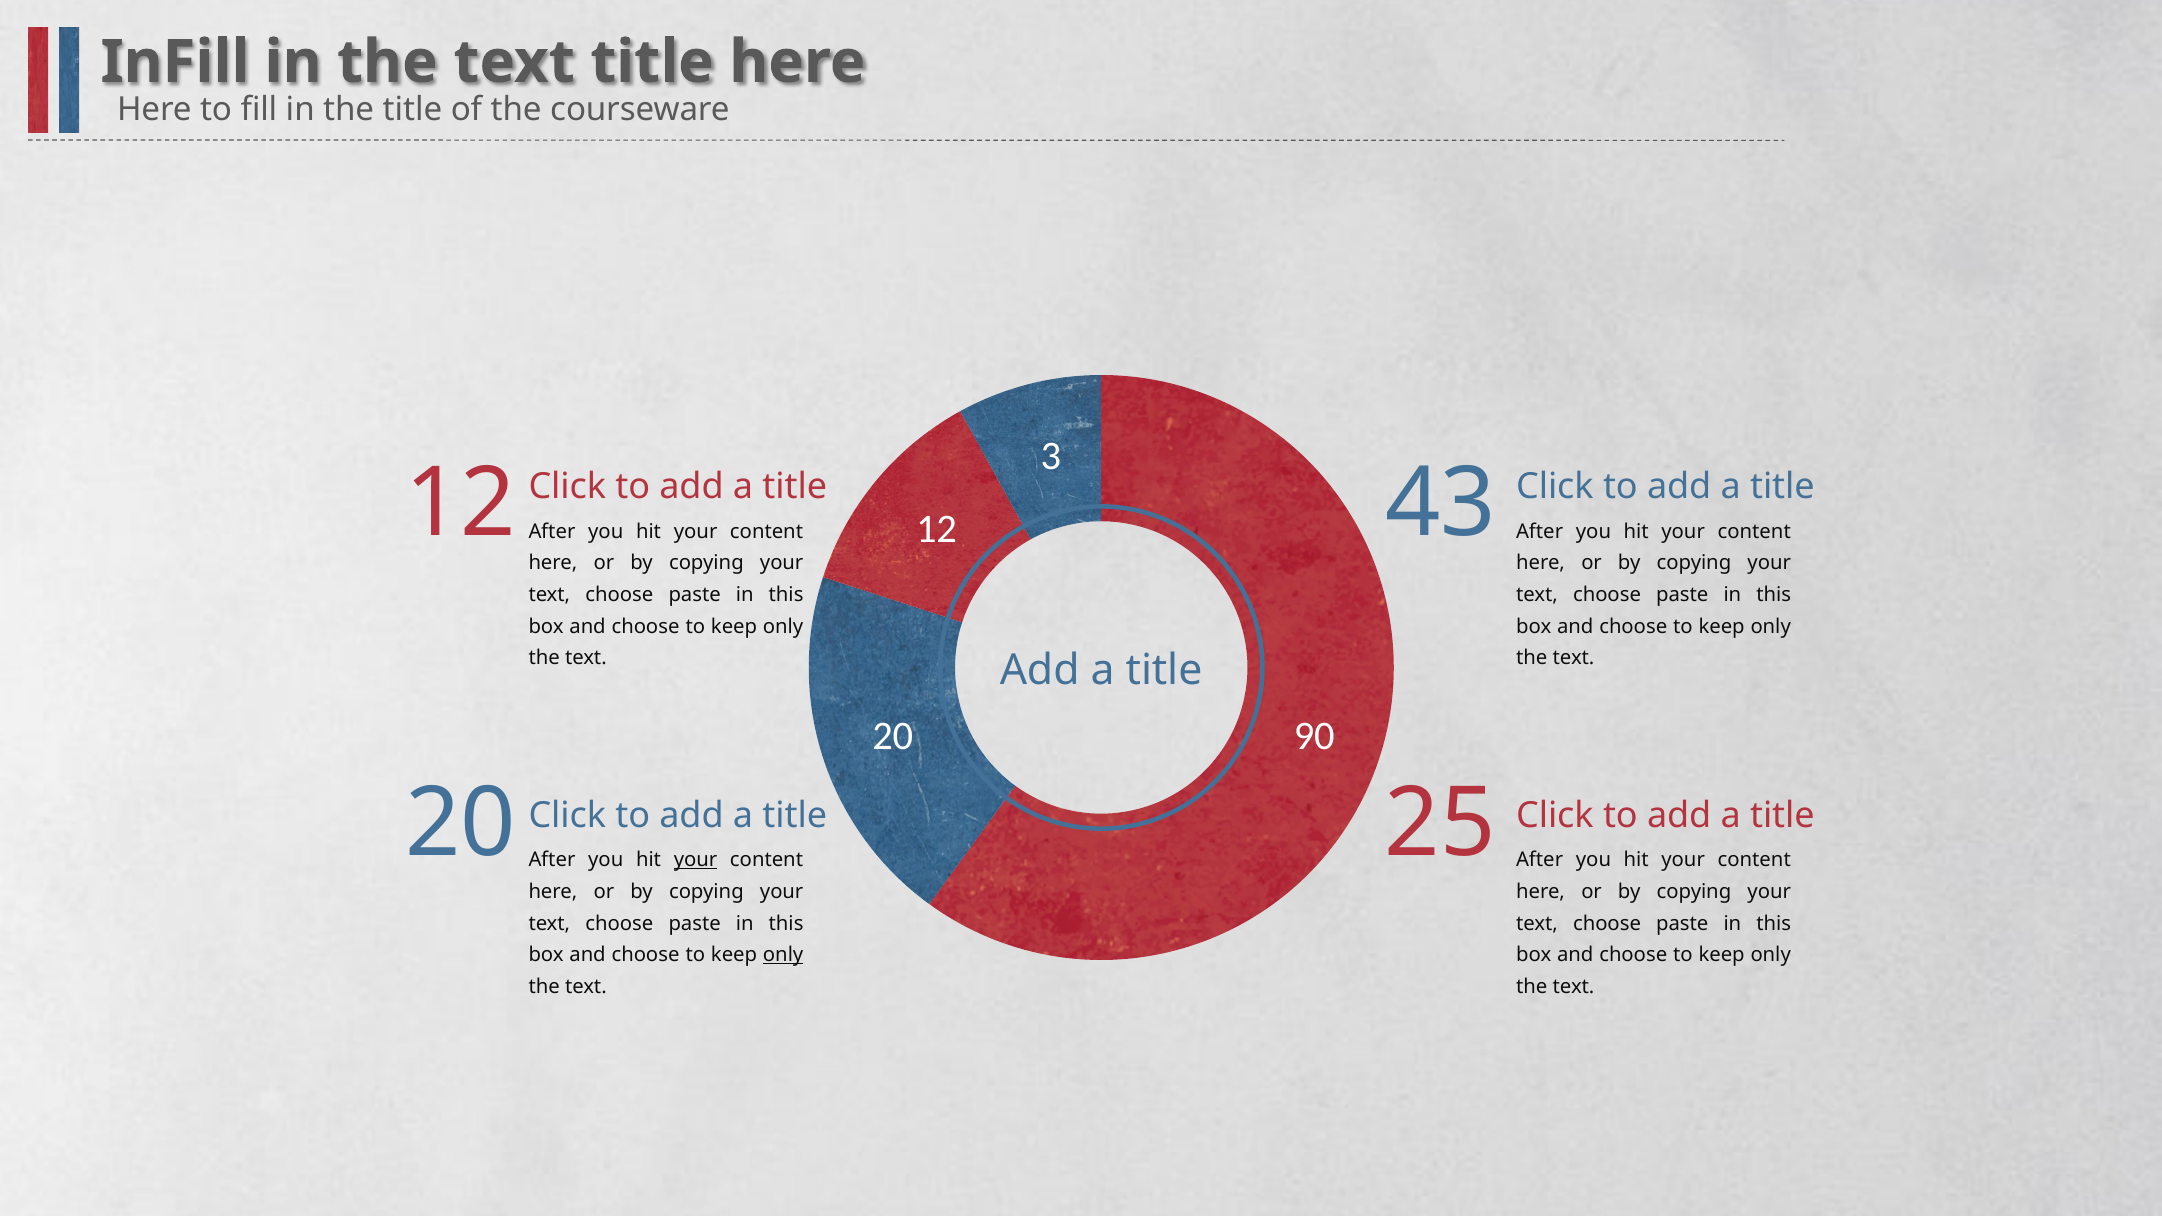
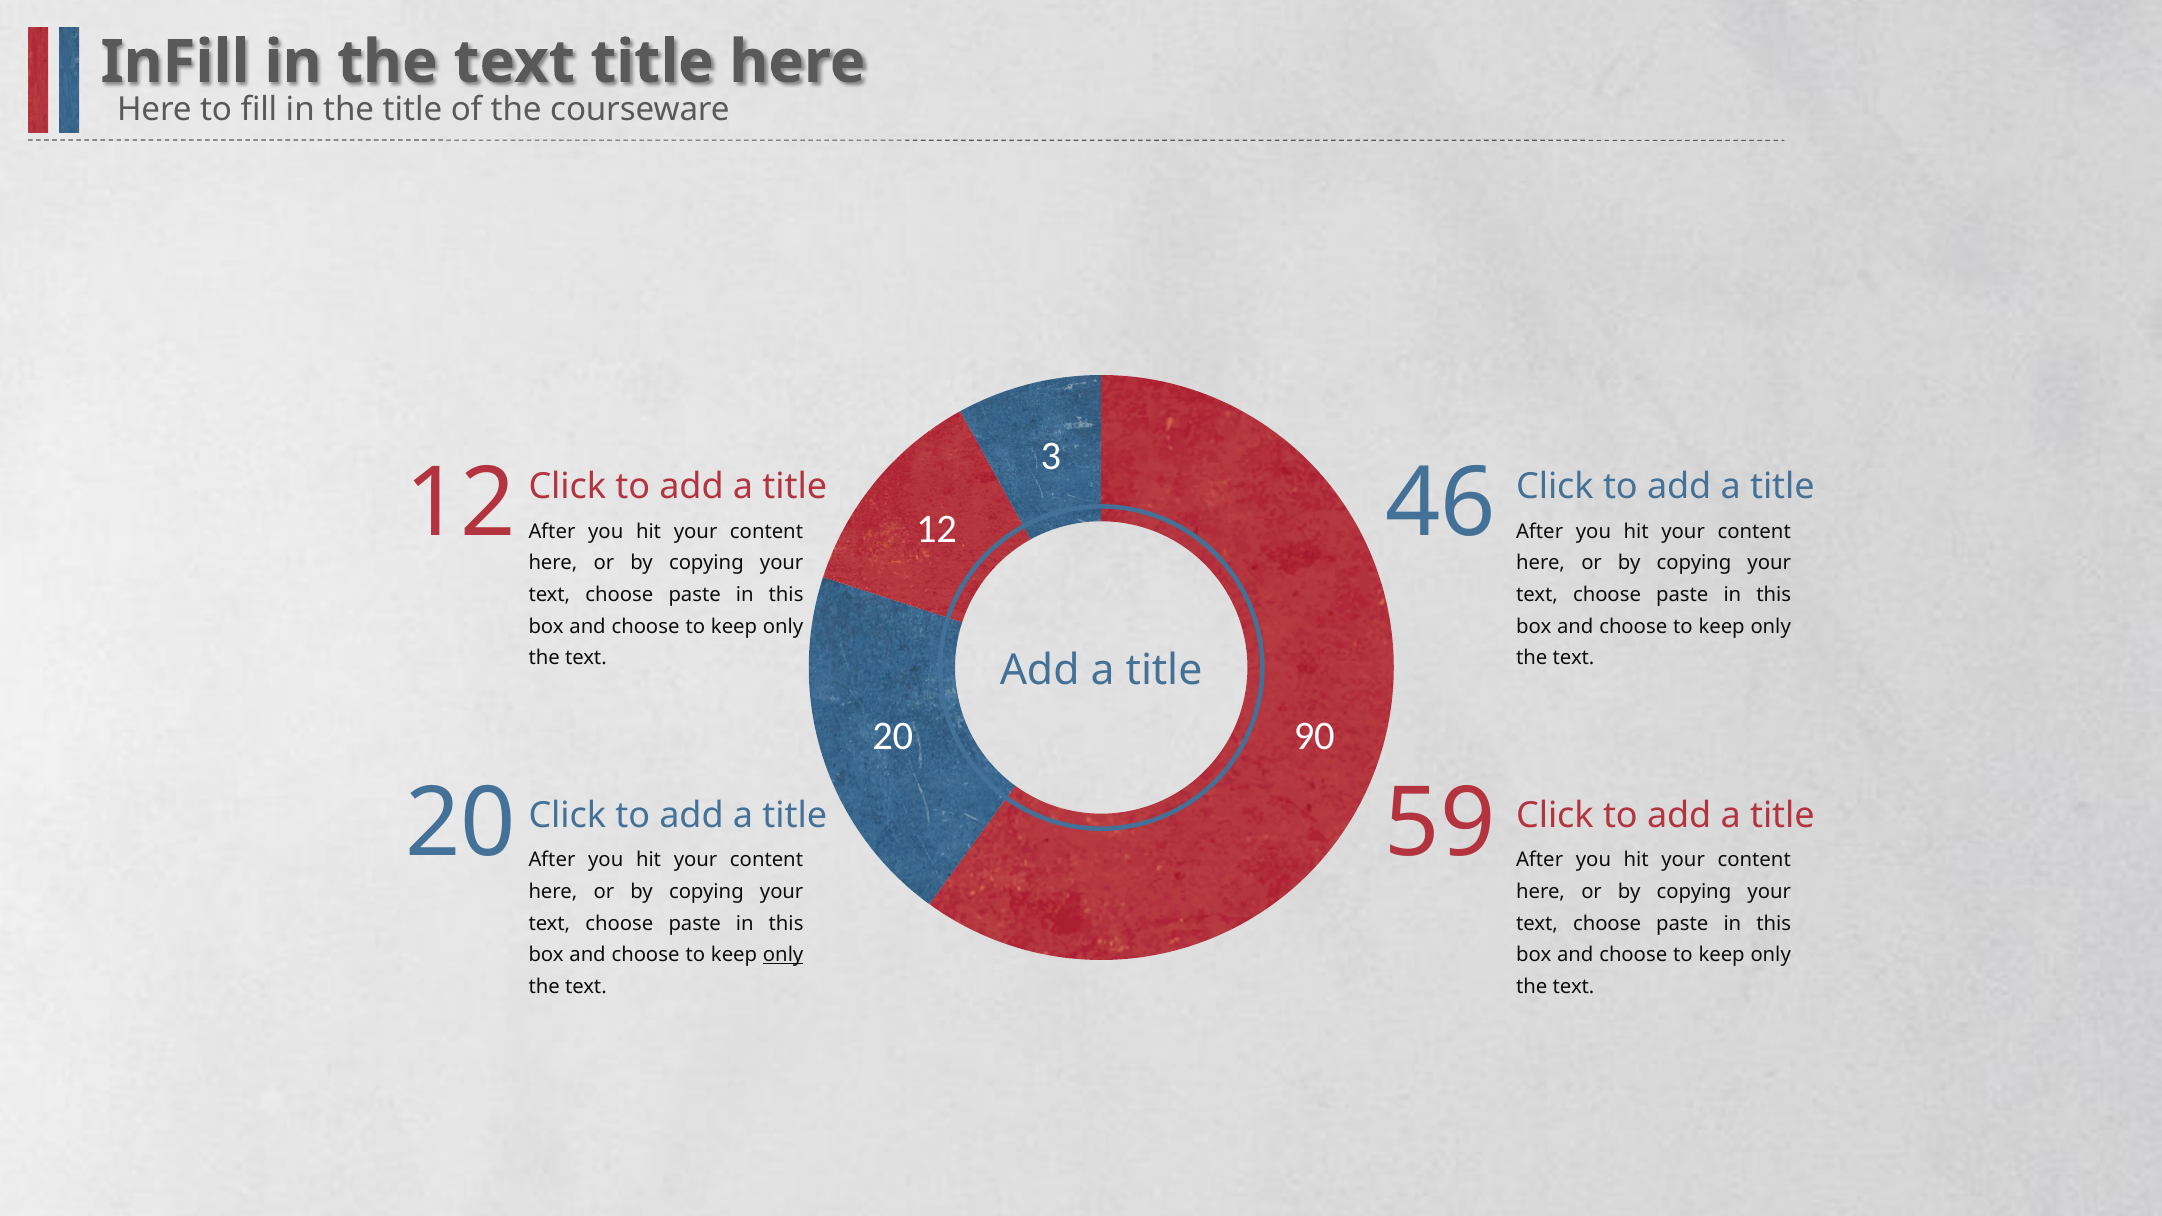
43: 43 -> 46
25: 25 -> 59
your at (696, 860) underline: present -> none
